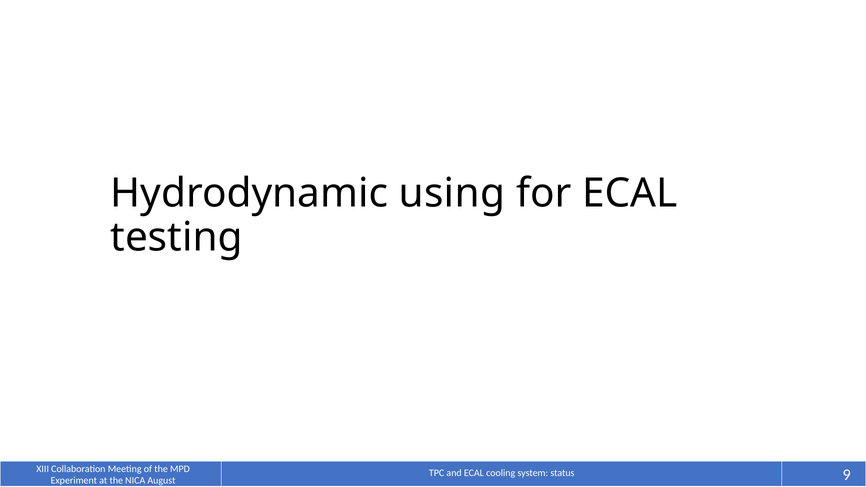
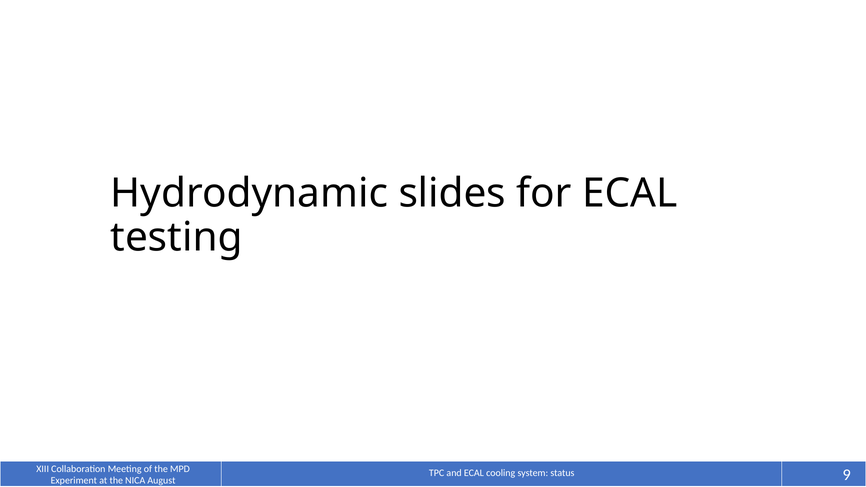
using: using -> slides
